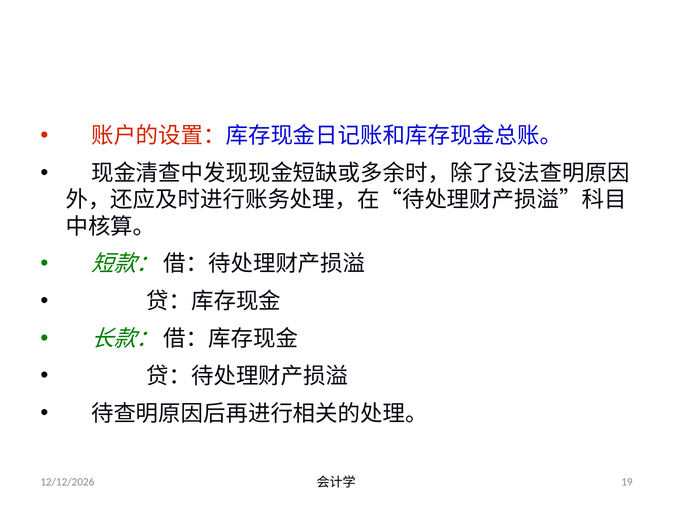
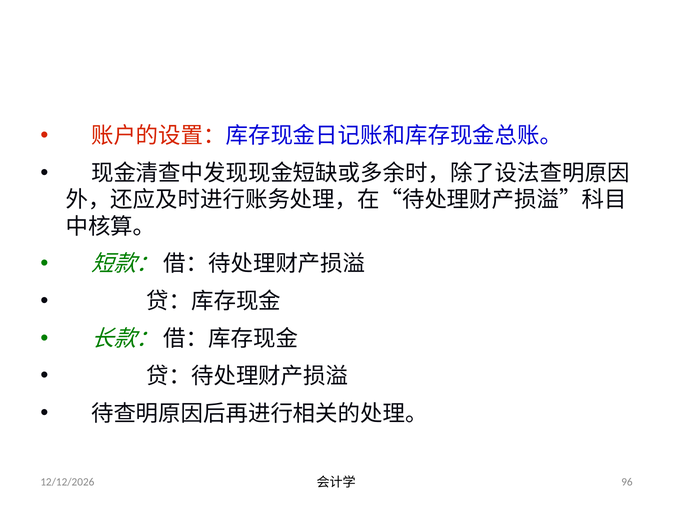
19: 19 -> 96
